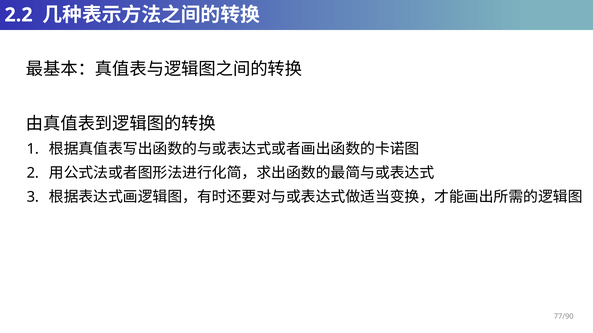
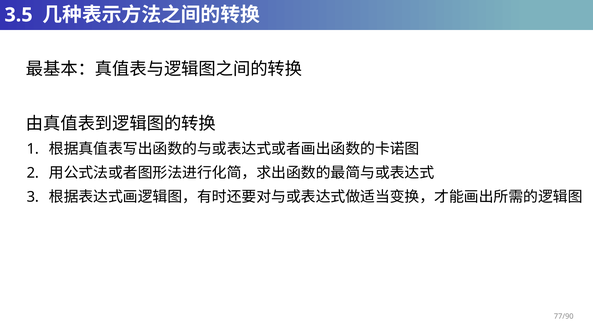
2.2: 2.2 -> 3.5
